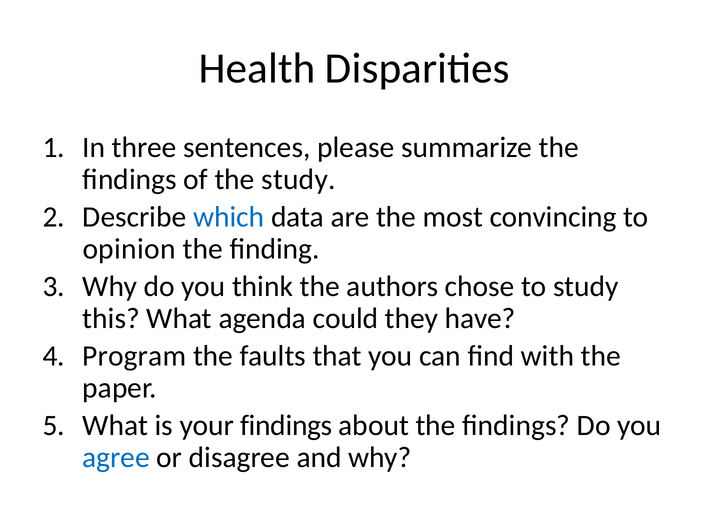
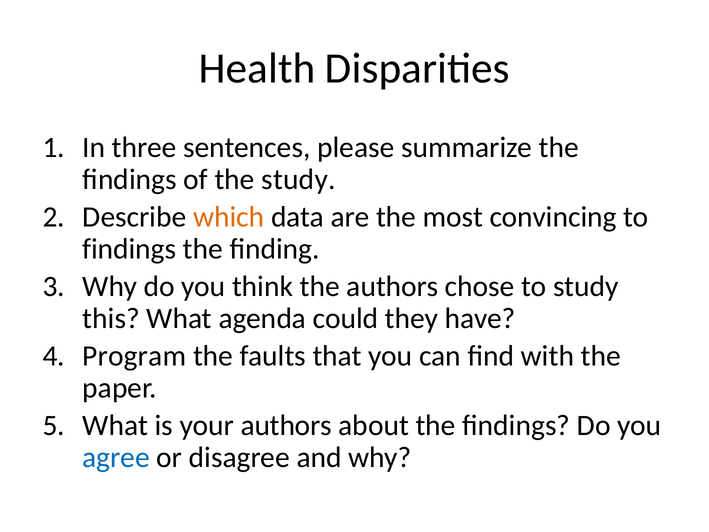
which colour: blue -> orange
opinion at (129, 249): opinion -> findings
your findings: findings -> authors
